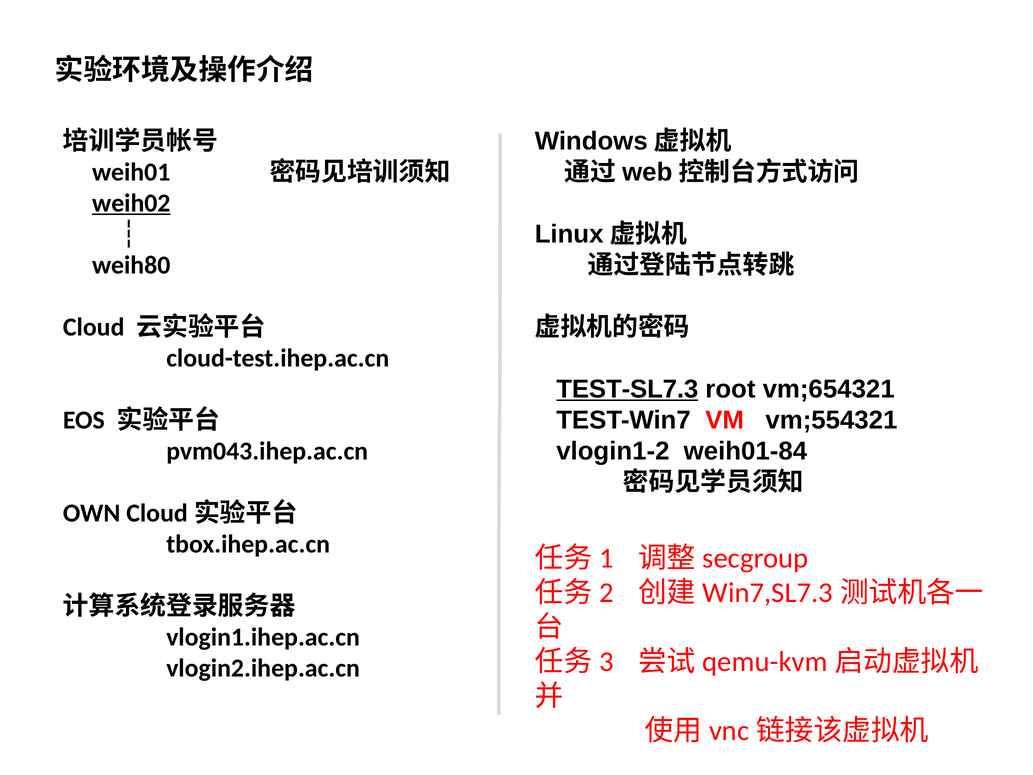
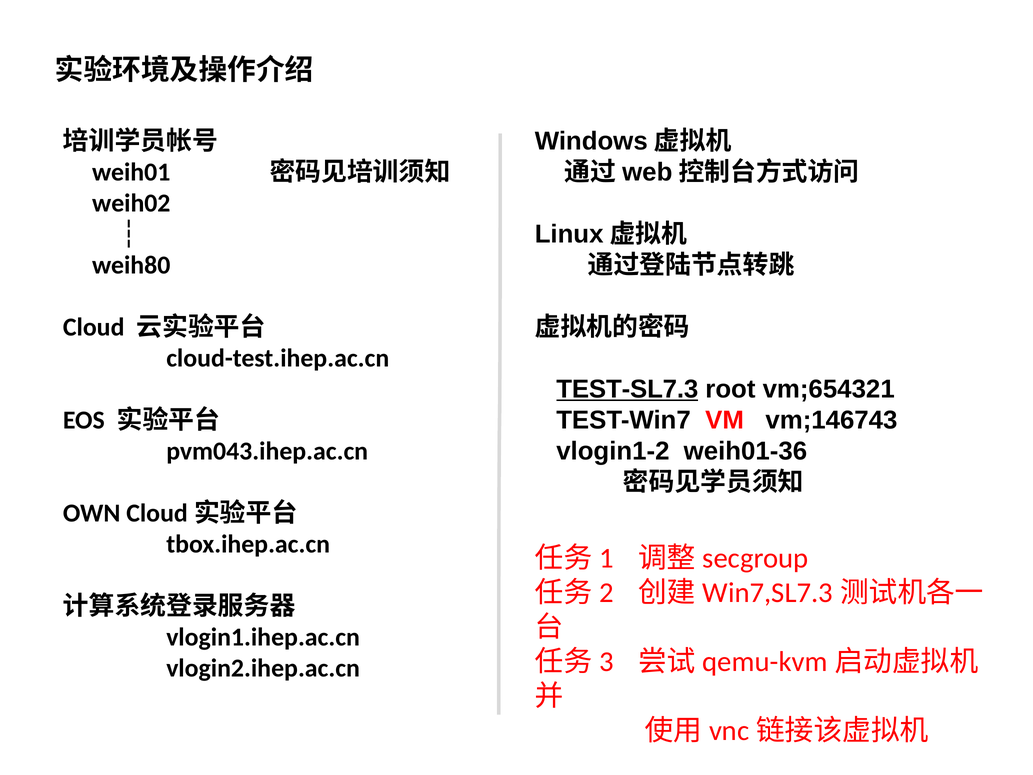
weih02 underline: present -> none
vm;554321: vm;554321 -> vm;146743
weih01-84: weih01-84 -> weih01-36
